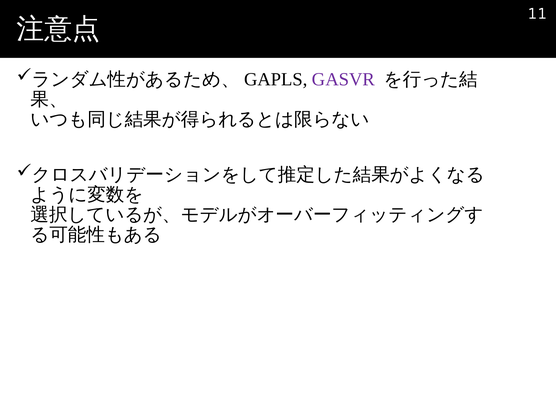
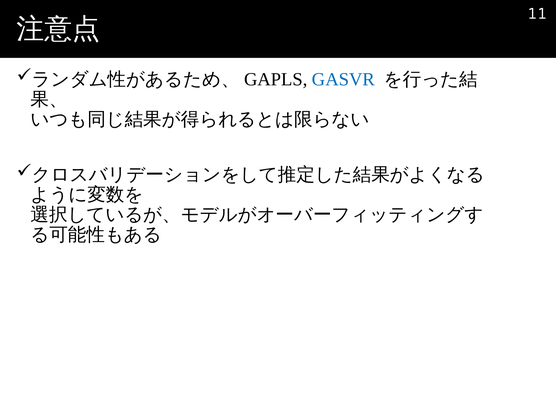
GASVR colour: purple -> blue
